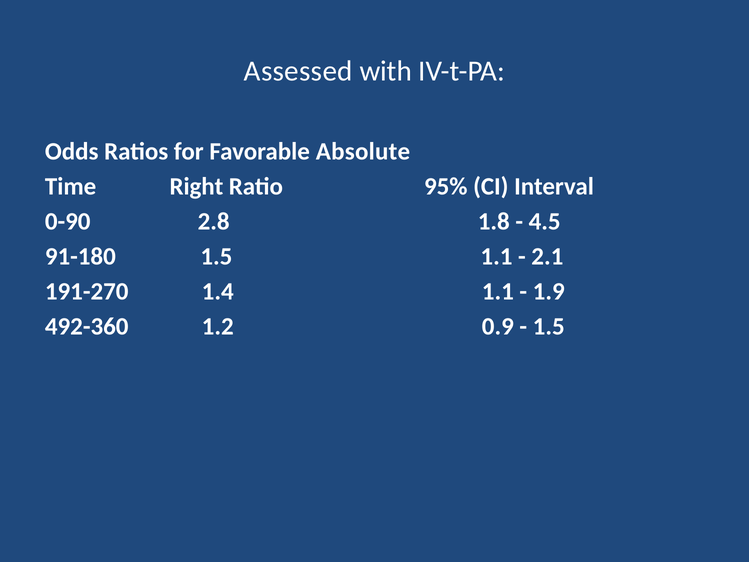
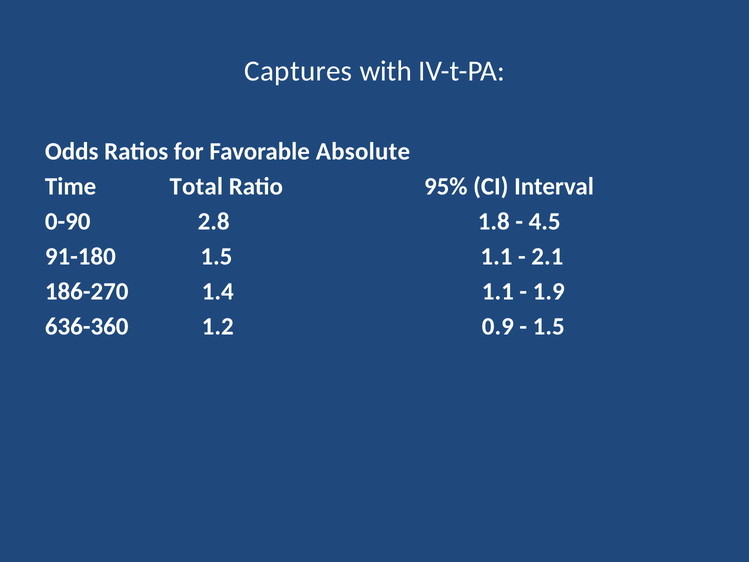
Assessed: Assessed -> Captures
Right: Right -> Total
191-270: 191-270 -> 186-270
492-360: 492-360 -> 636-360
